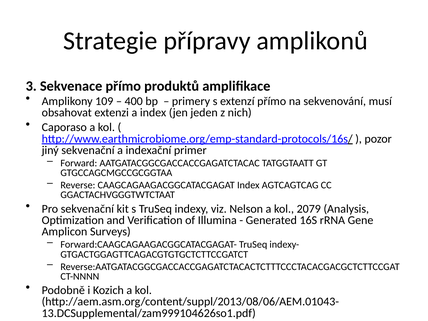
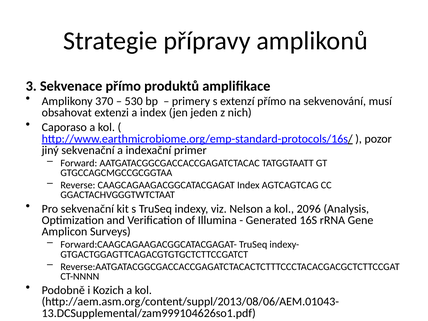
109: 109 -> 370
400: 400 -> 530
2079: 2079 -> 2096
